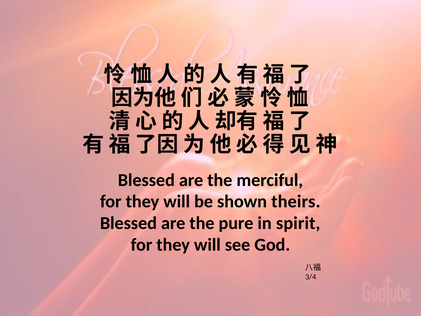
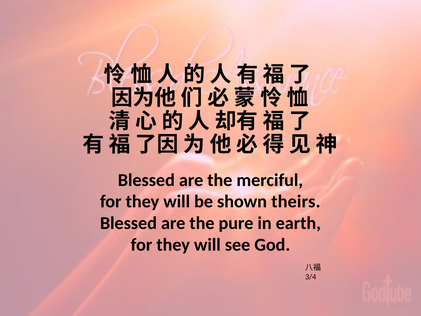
spirit: spirit -> earth
